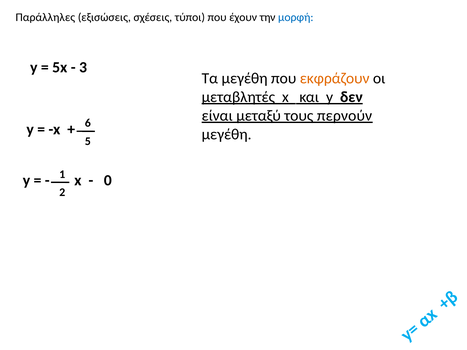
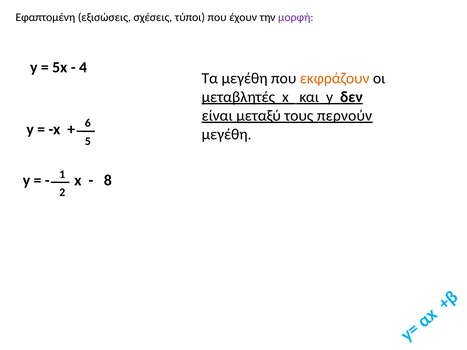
Παράλληλες: Παράλληλες -> Εφαπτομένη
μορφή colour: blue -> purple
3: 3 -> 4
0: 0 -> 8
